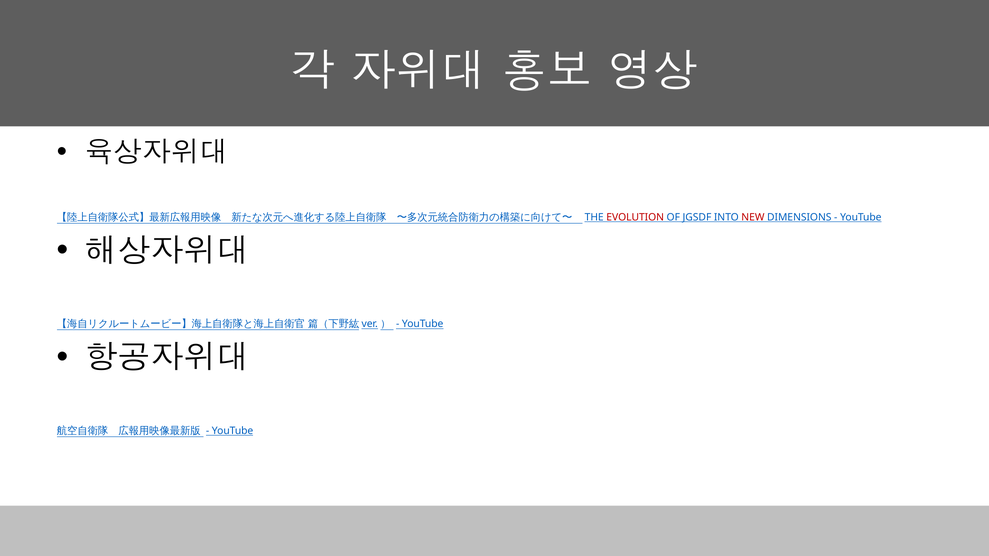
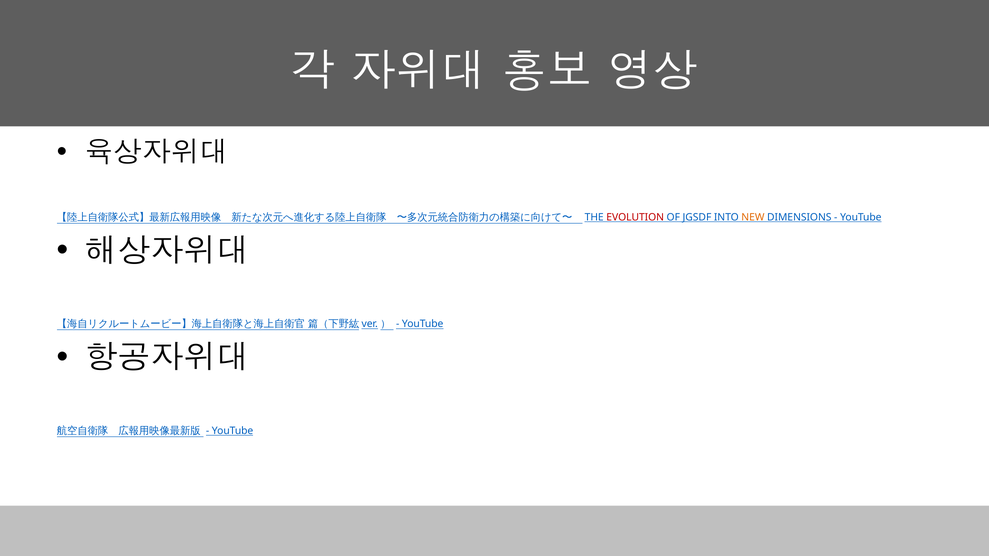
NEW colour: red -> orange
